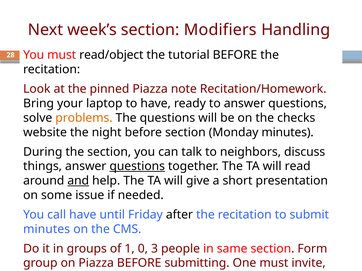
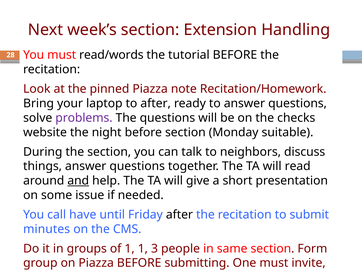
Modifiers: Modifiers -> Extension
read/object: read/object -> read/words
to have: have -> after
problems colour: orange -> purple
Monday minutes: minutes -> suitable
questions at (137, 167) underline: present -> none
1 0: 0 -> 1
